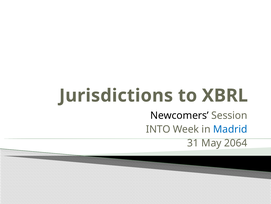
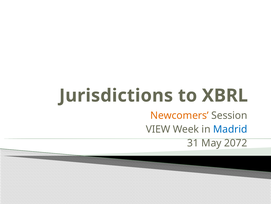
Newcomers colour: black -> orange
INTO: INTO -> VIEW
2064: 2064 -> 2072
